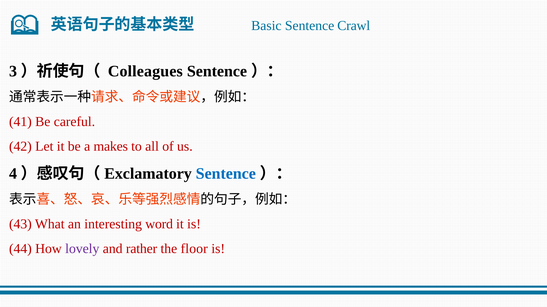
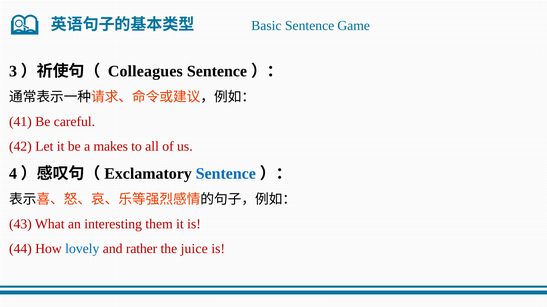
Crawl: Crawl -> Game
word: word -> them
lovely colour: purple -> blue
floor: floor -> juice
